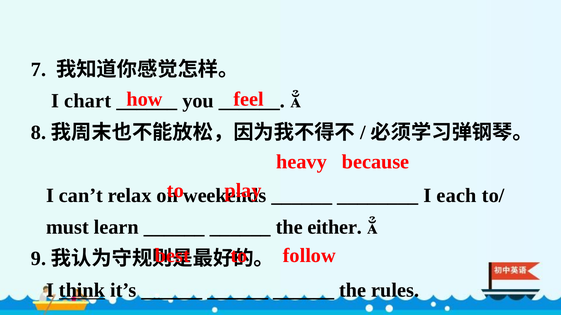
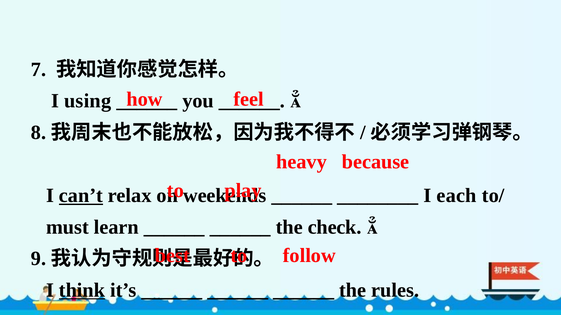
chart: chart -> using
can’t underline: none -> present
either: either -> check
